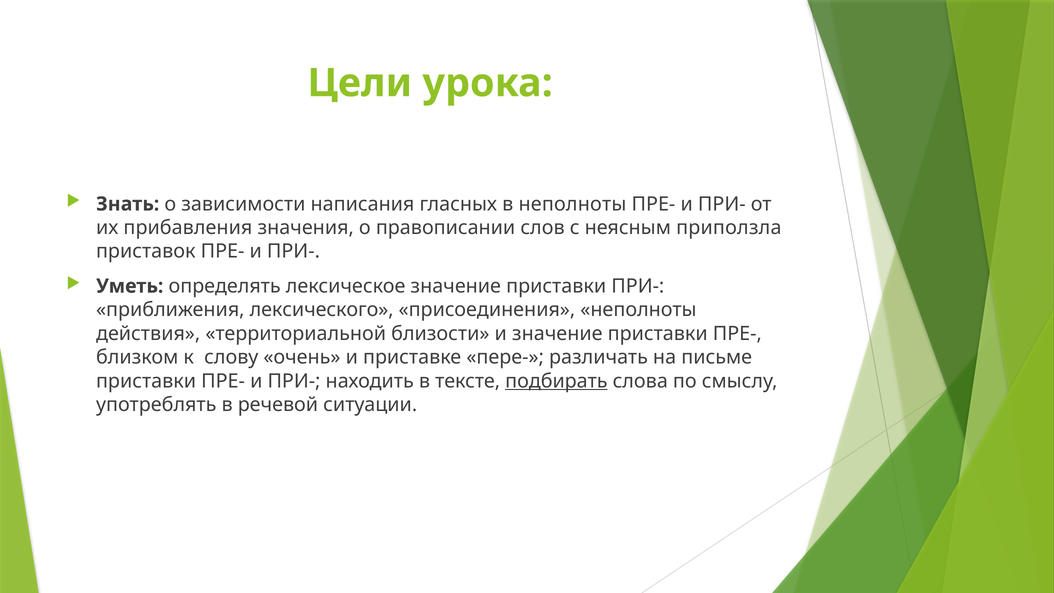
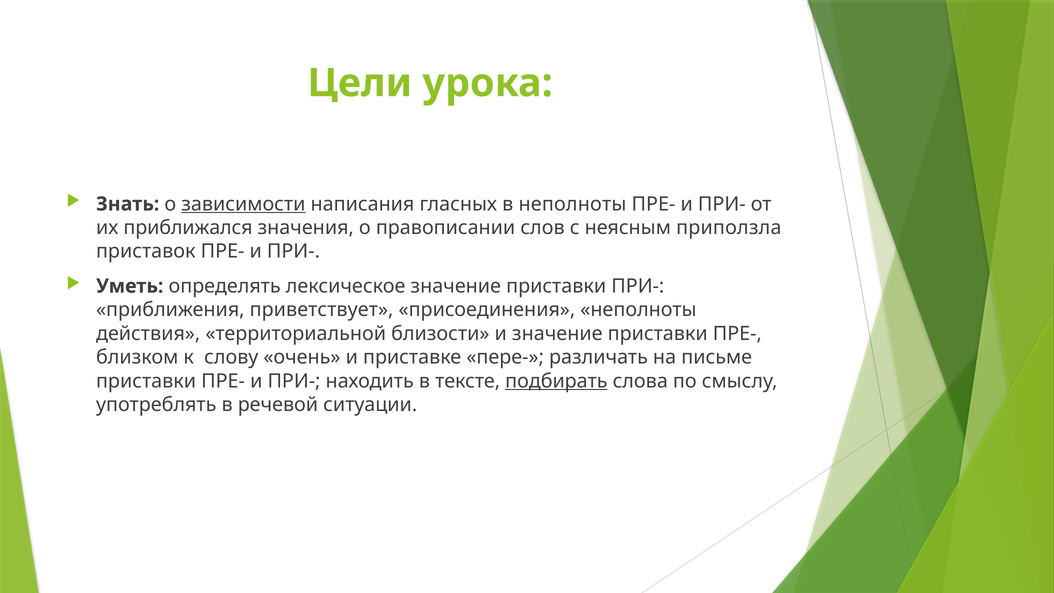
зависимости underline: none -> present
прибавления: прибавления -> приближался
лексического: лексического -> приветствует
